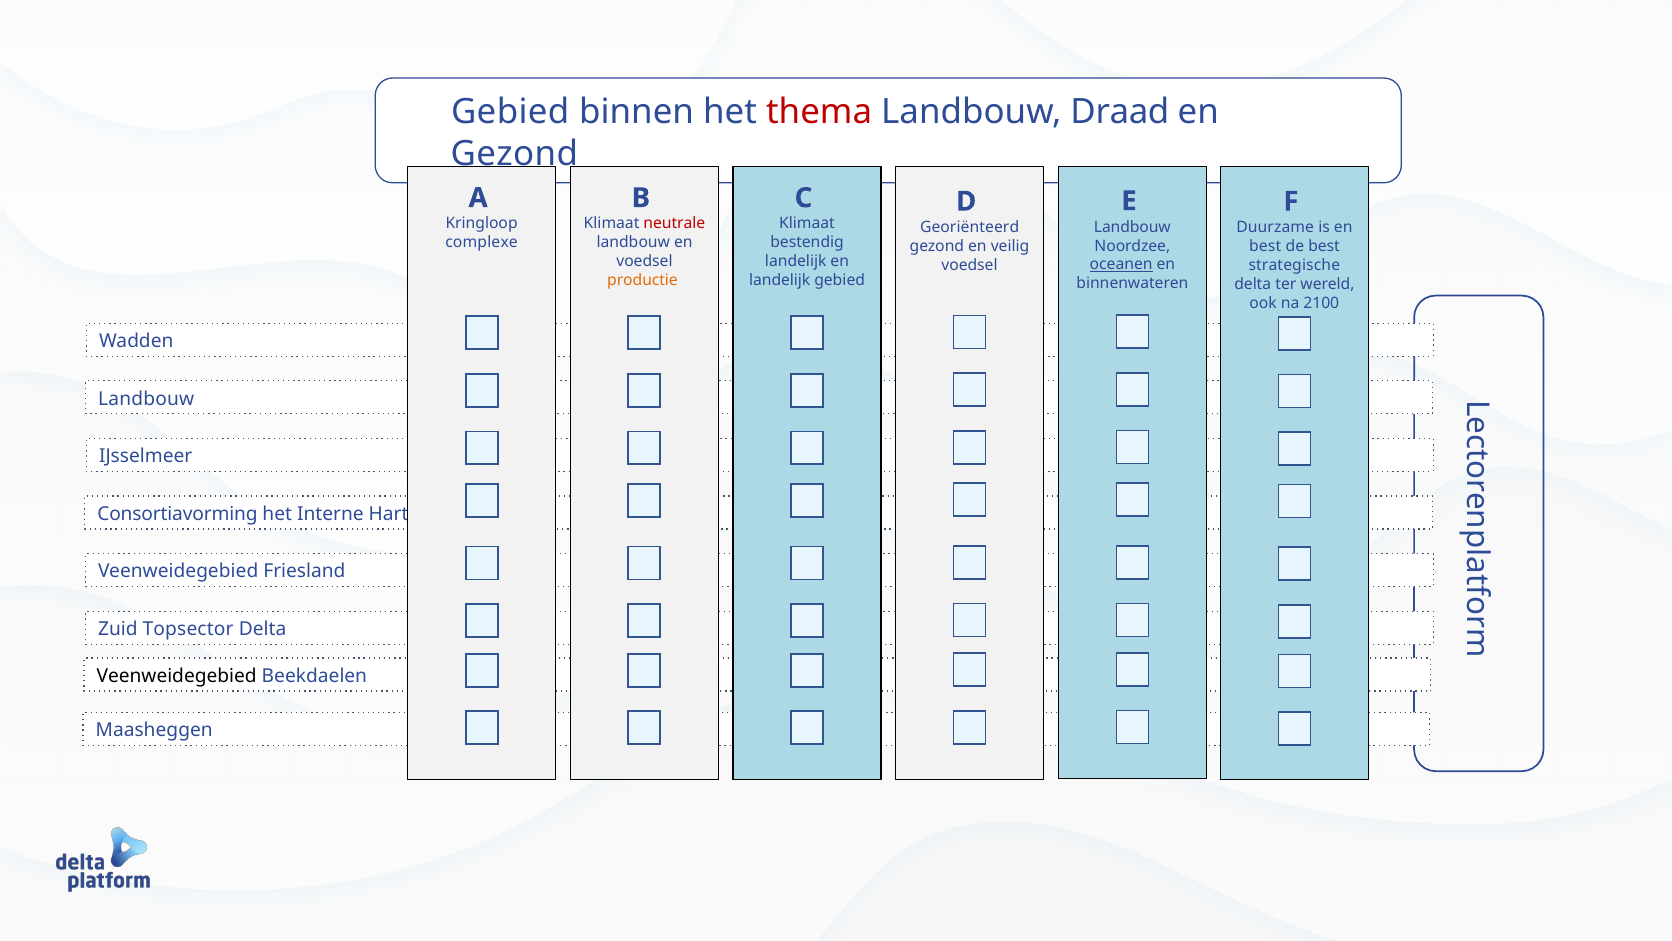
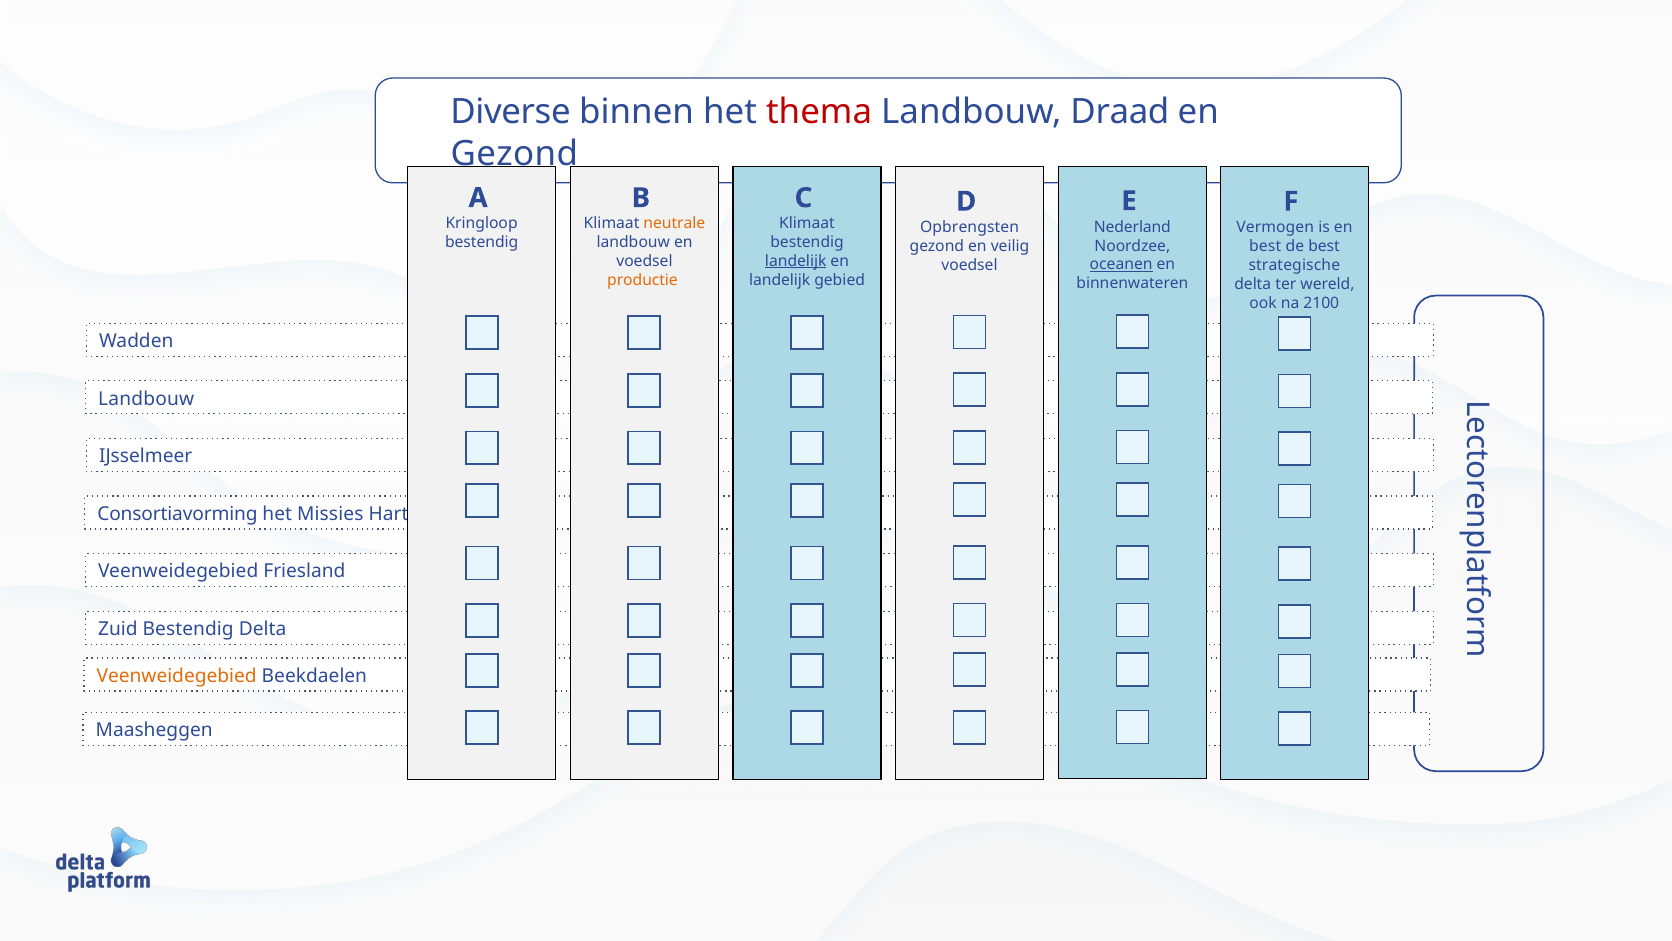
Gebied at (510, 112): Gebied -> Diverse
neutrale colour: red -> orange
Landbouw at (1132, 227): Landbouw -> Nederland
Georiënteerd: Georiënteerd -> Opbrengsten
Duurzame: Duurzame -> Vermogen
complexe at (482, 242): complexe -> bestendig
landelijk at (796, 261) underline: none -> present
Interne: Interne -> Missies
Zuid Topsector: Topsector -> Bestendig
Veenweidegebied at (177, 675) colour: black -> orange
